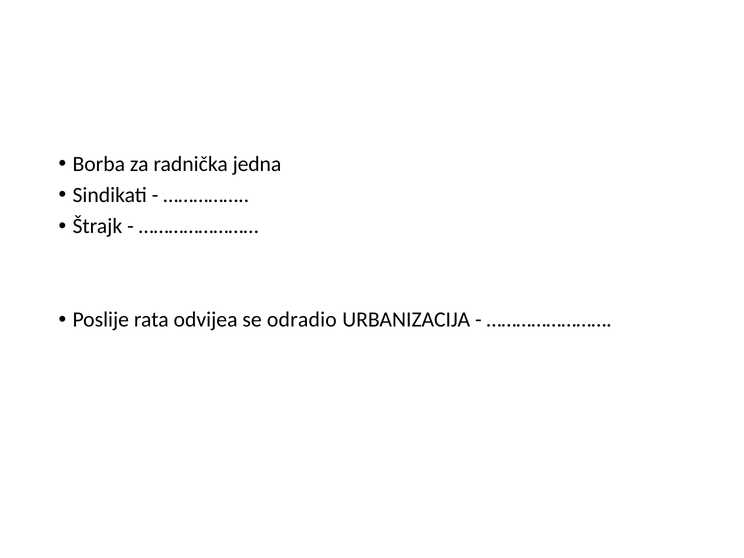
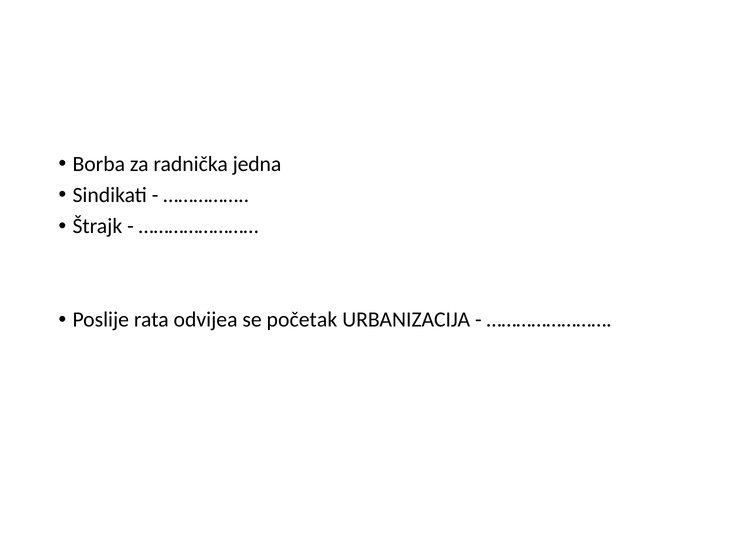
odradio: odradio -> početak
